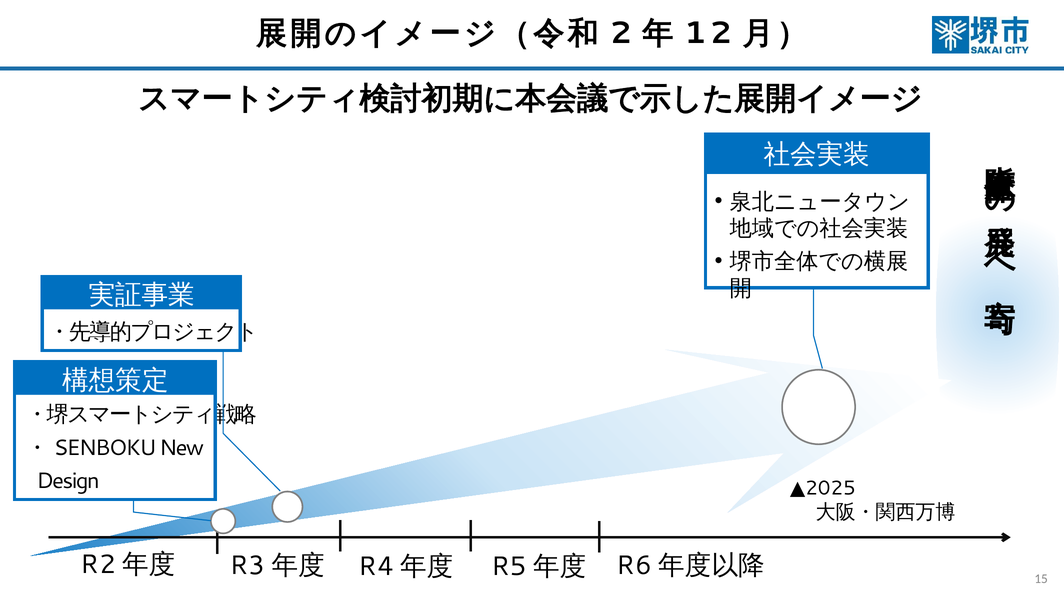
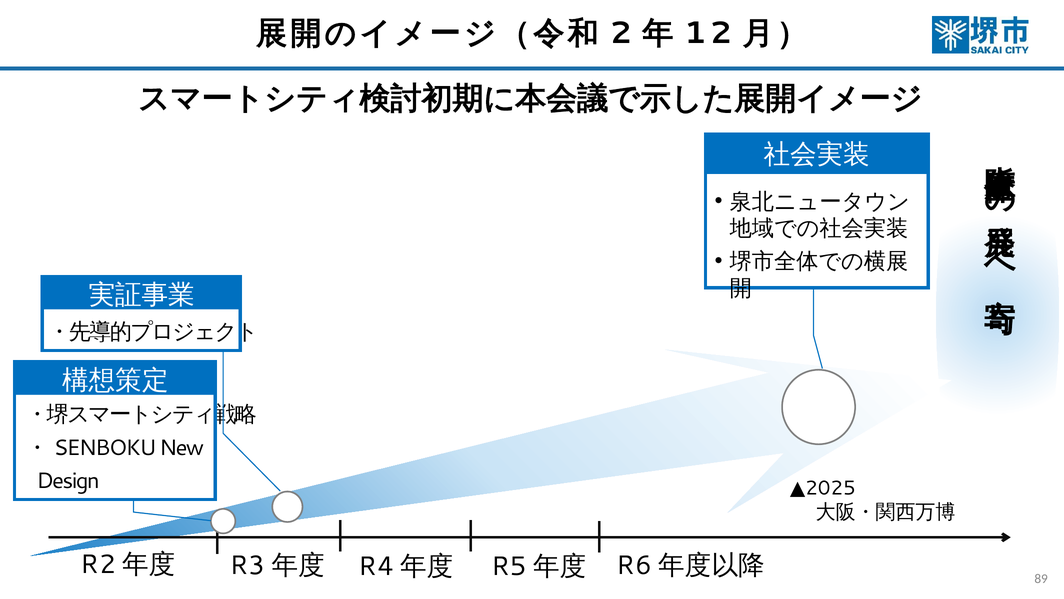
15: 15 -> 89
